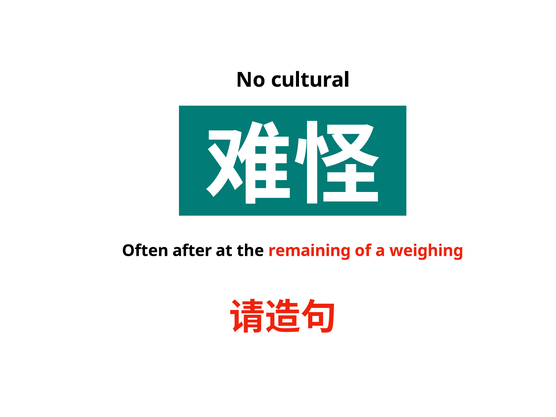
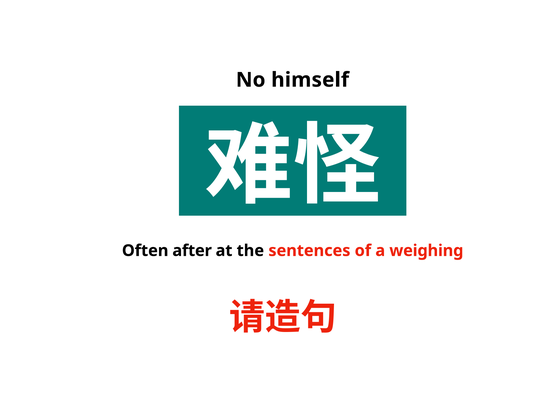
cultural: cultural -> himself
remaining: remaining -> sentences
